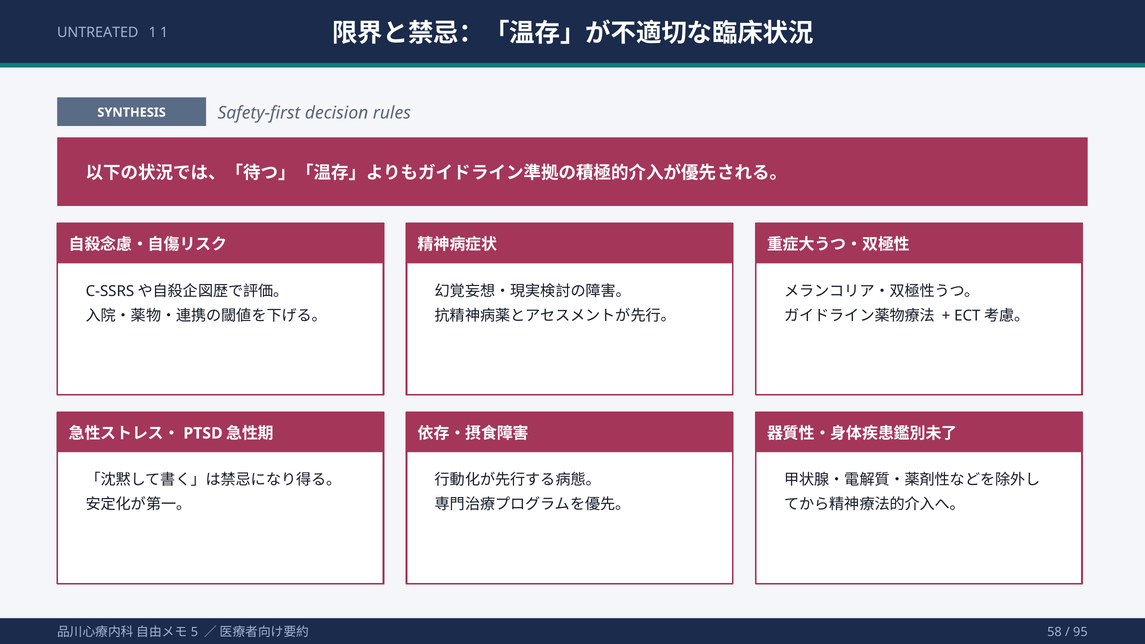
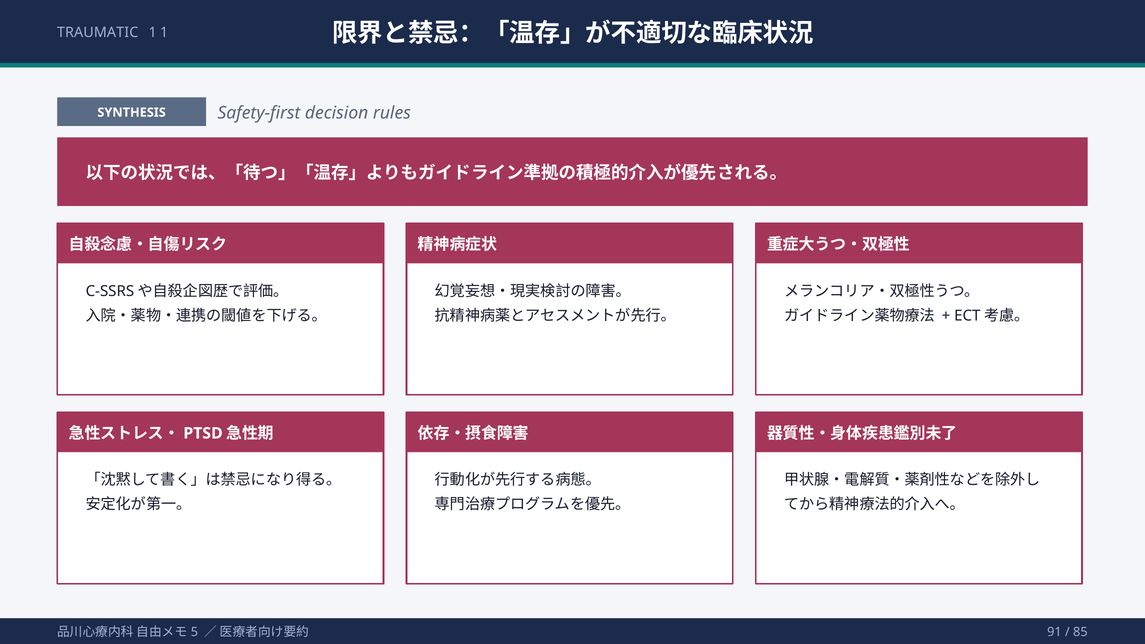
UNTREATED: UNTREATED -> TRAUMATIC
58: 58 -> 91
95: 95 -> 85
